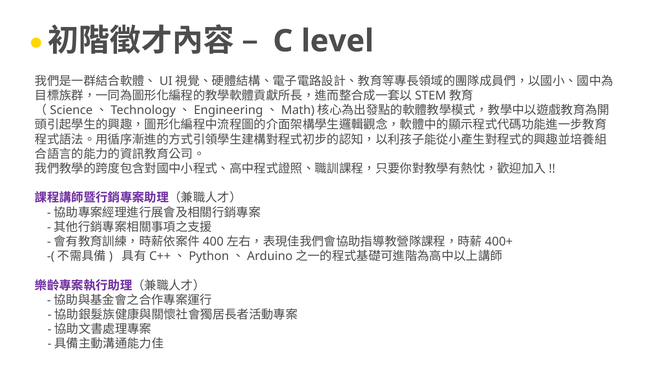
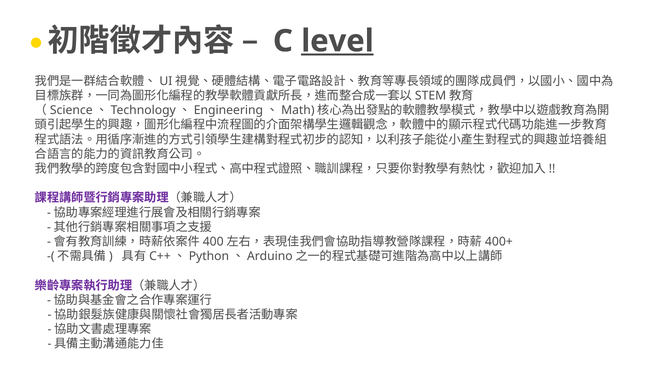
level underline: none -> present
